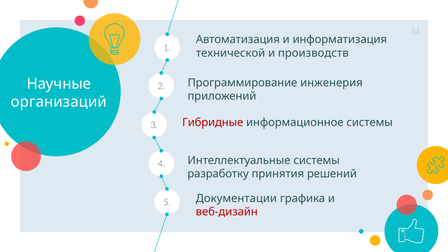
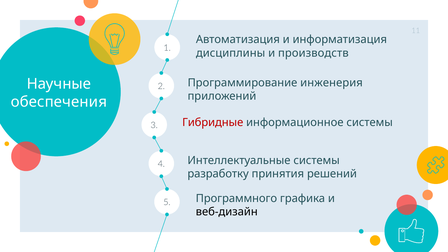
технической: технической -> дисциплины
организаций: организаций -> обеспечения
Документации: Документации -> Программного
веб-дизайн colour: red -> black
